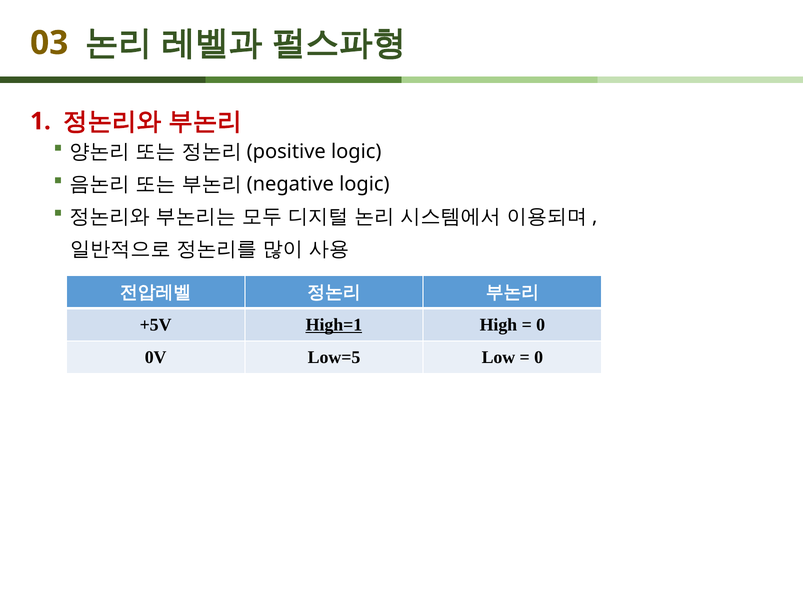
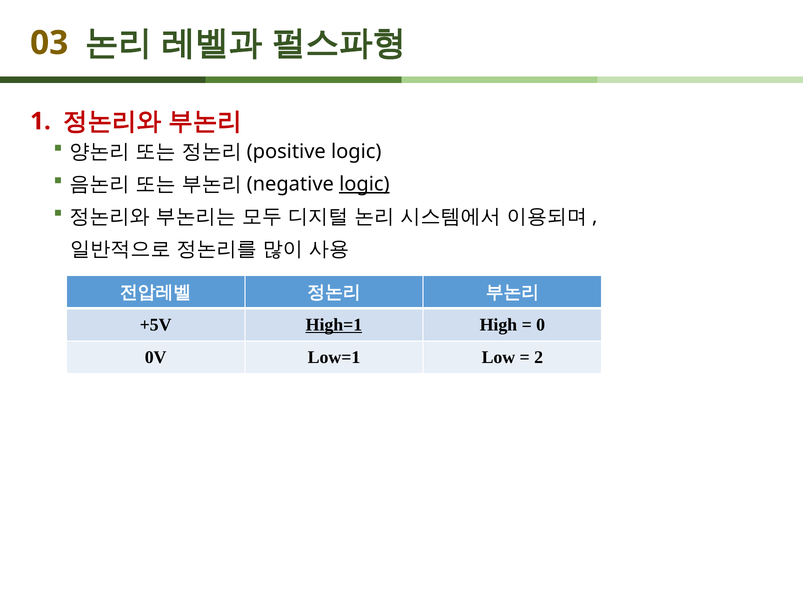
logic at (364, 184) underline: none -> present
Low=5: Low=5 -> Low=1
0 at (539, 357): 0 -> 2
